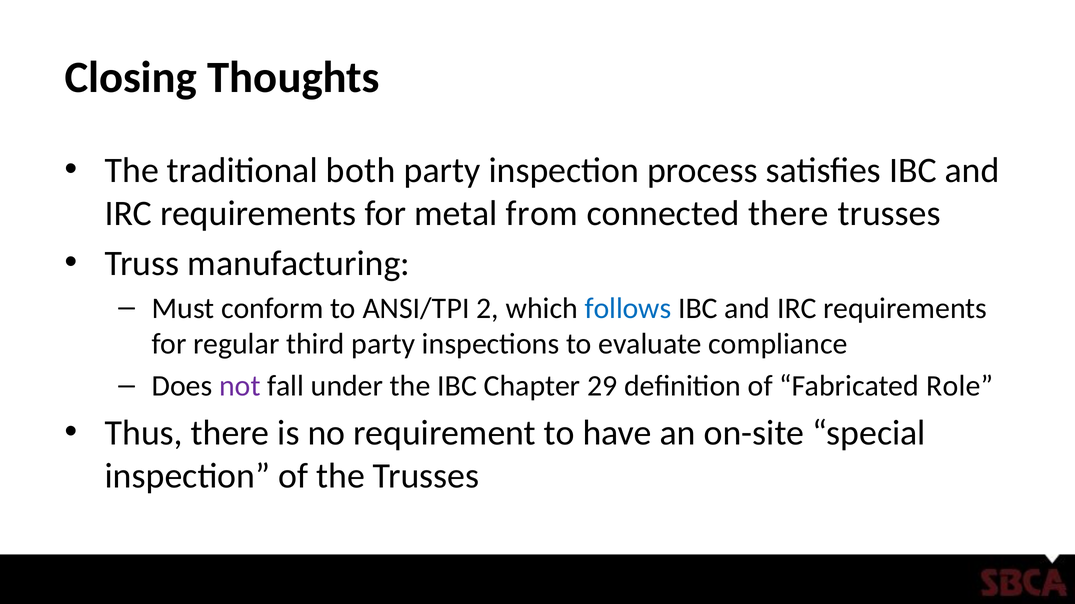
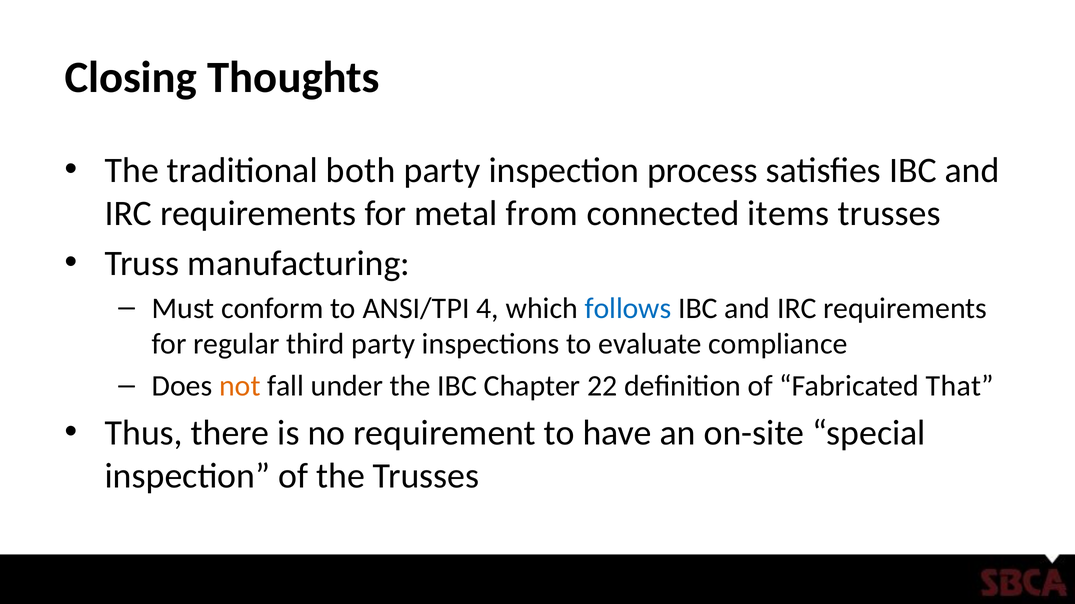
connected there: there -> items
2: 2 -> 4
not colour: purple -> orange
29: 29 -> 22
Role: Role -> That
